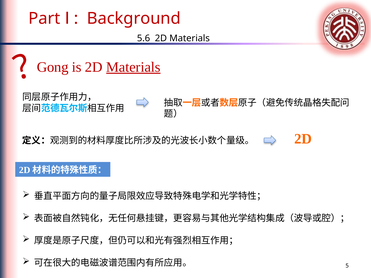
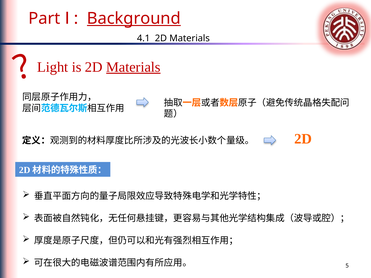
Background underline: none -> present
5.6: 5.6 -> 4.1
Gong: Gong -> Light
